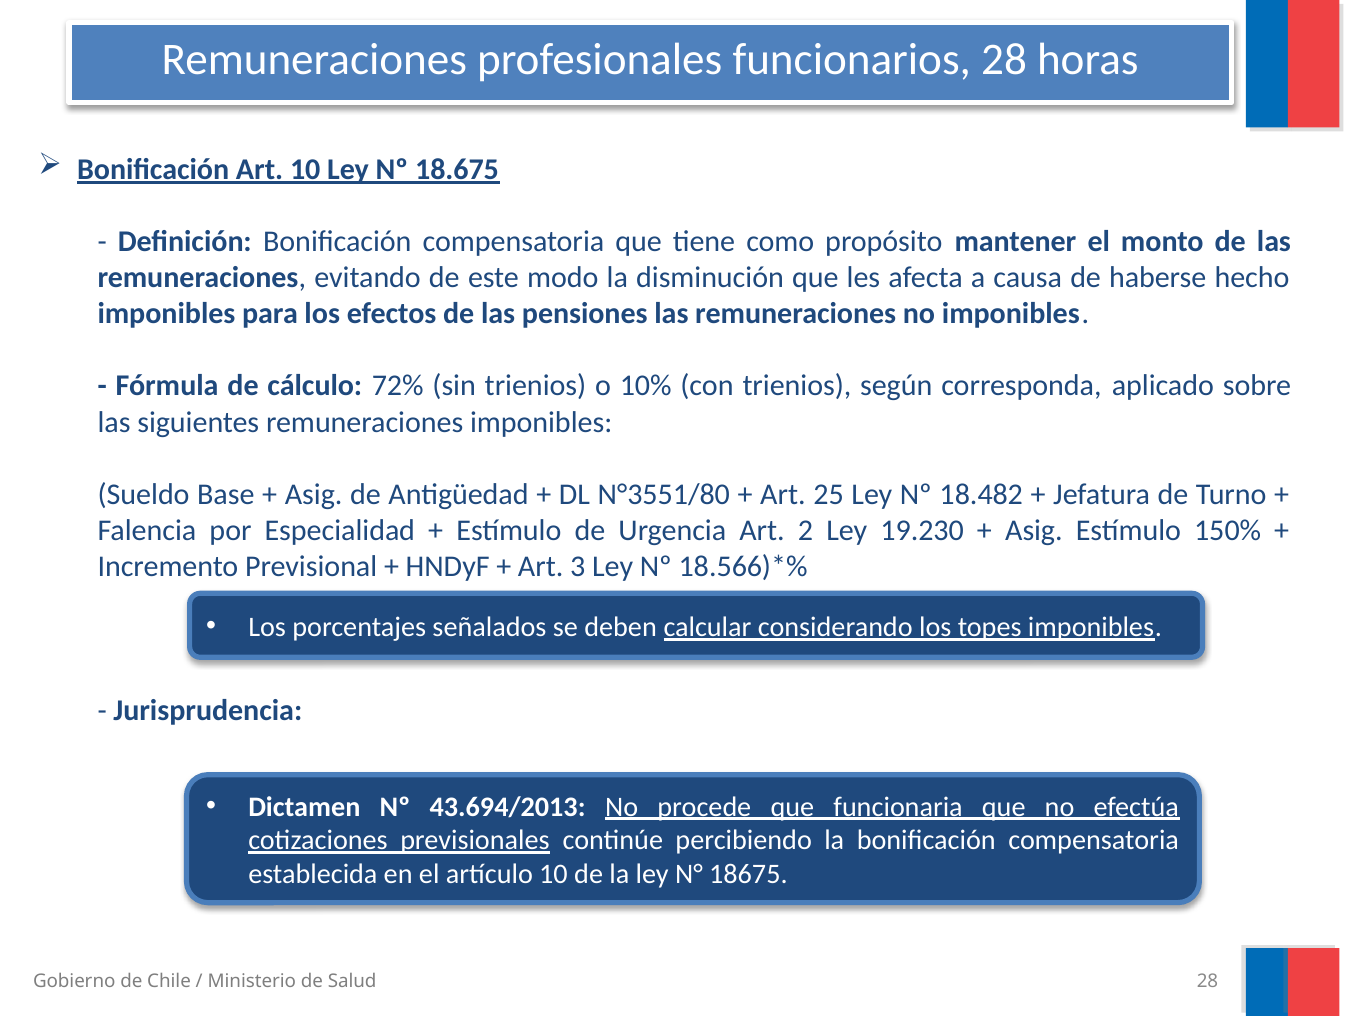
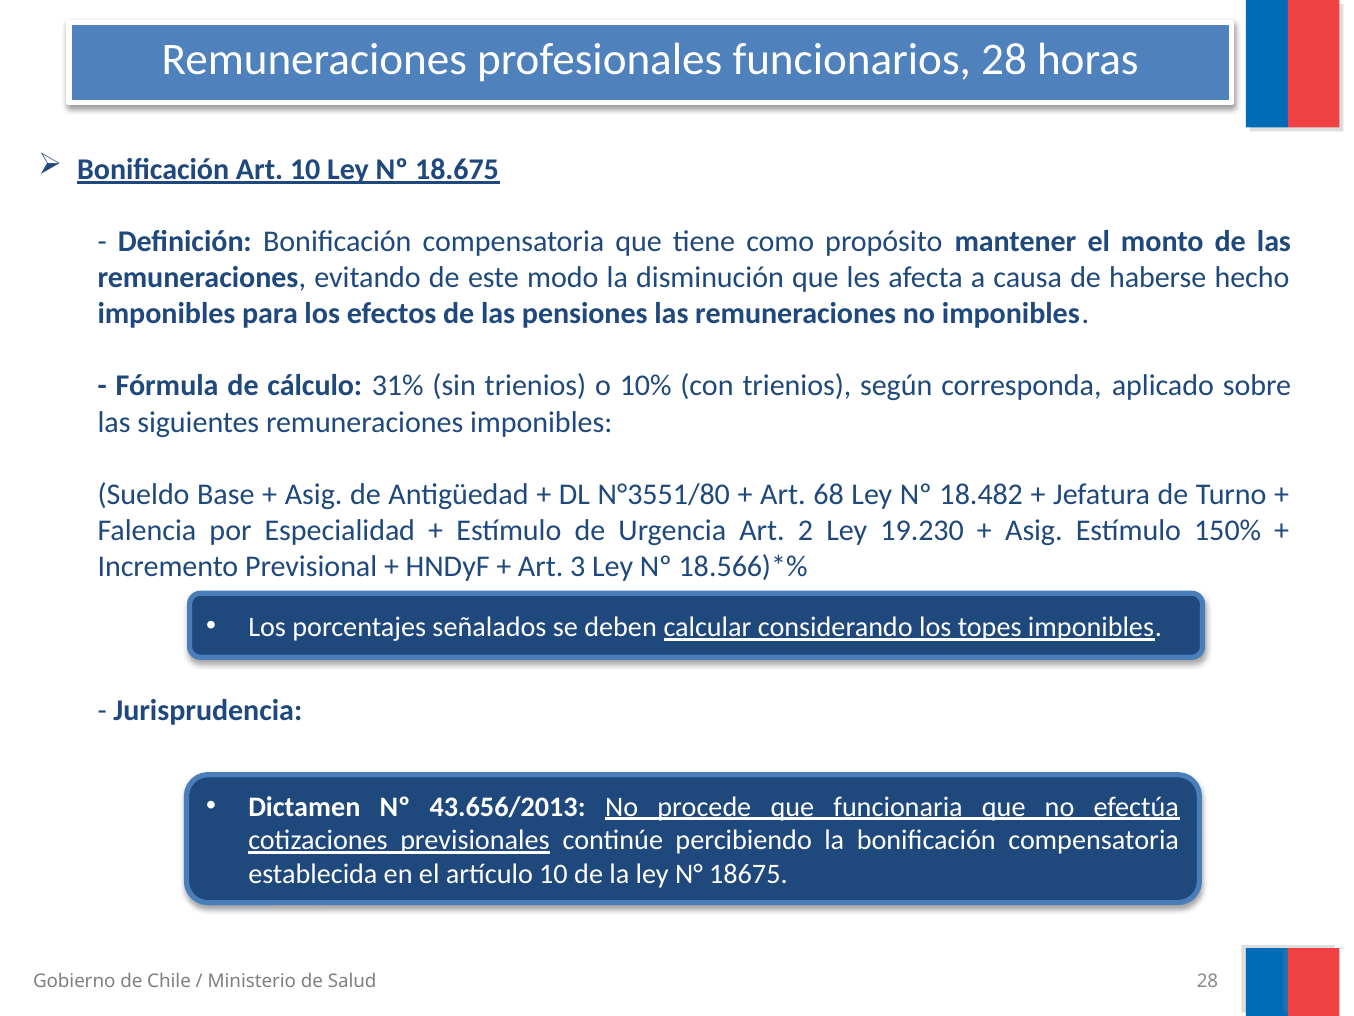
72%: 72% -> 31%
25: 25 -> 68
43.694/2013: 43.694/2013 -> 43.656/2013
